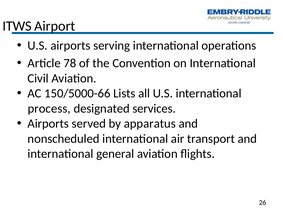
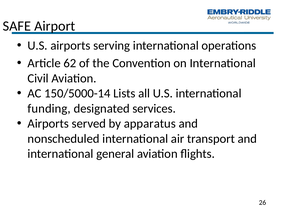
ITWS: ITWS -> SAFE
78: 78 -> 62
150/5000-66: 150/5000-66 -> 150/5000-14
process: process -> funding
